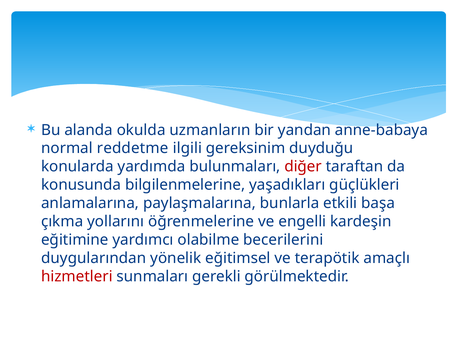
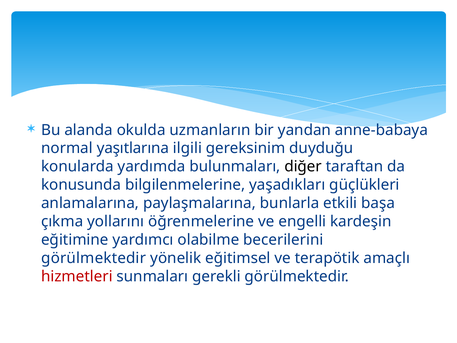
reddetme: reddetme -> yaşıtlarına
diğer colour: red -> black
duygularından at (94, 258): duygularından -> görülmektedir
